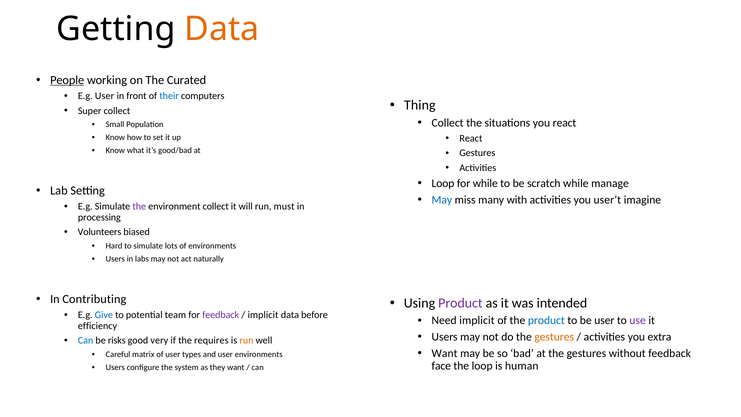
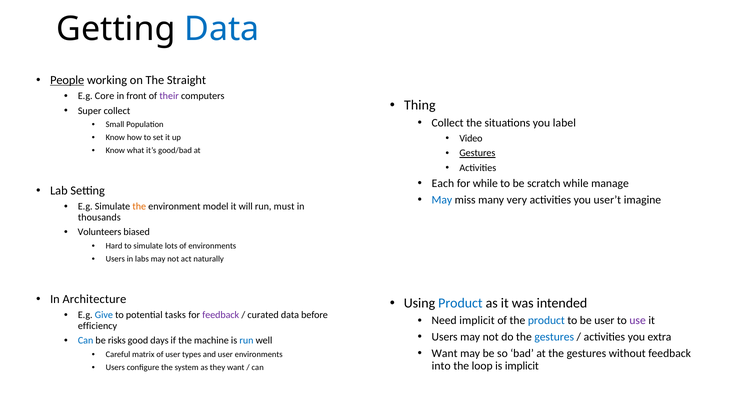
Data at (222, 29) colour: orange -> blue
Curated: Curated -> Straight
E.g User: User -> Core
their colour: blue -> purple
you react: react -> label
React at (471, 138): React -> Video
Gestures at (477, 153) underline: none -> present
Loop at (443, 183): Loop -> Each
with: with -> very
the at (139, 207) colour: purple -> orange
environment collect: collect -> model
processing: processing -> thousands
Contributing: Contributing -> Architecture
Product at (460, 303) colour: purple -> blue
team: team -> tasks
implicit at (263, 315): implicit -> curated
gestures at (554, 337) colour: orange -> blue
very: very -> days
requires: requires -> machine
run at (246, 340) colour: orange -> blue
face: face -> into
is human: human -> implicit
